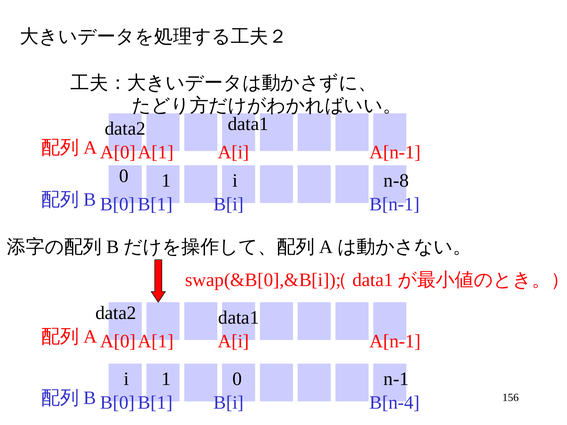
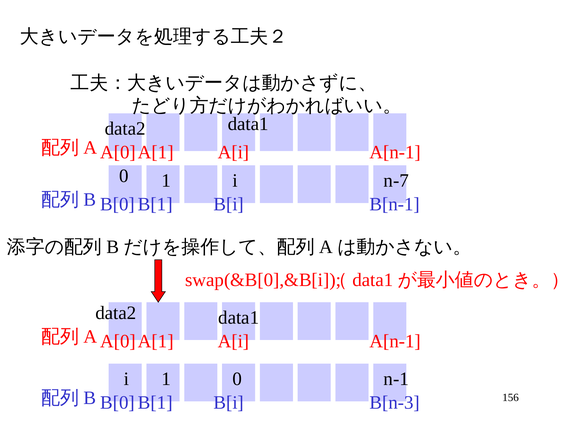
n-8: n-8 -> n-7
B[n-4: B[n-4 -> B[n-3
